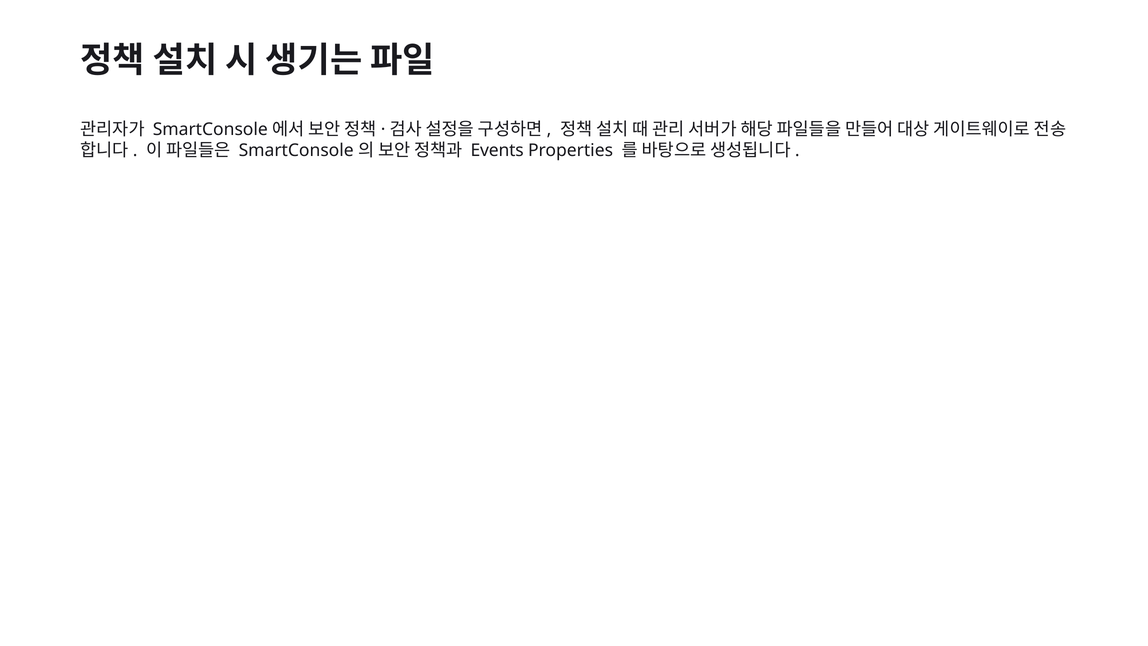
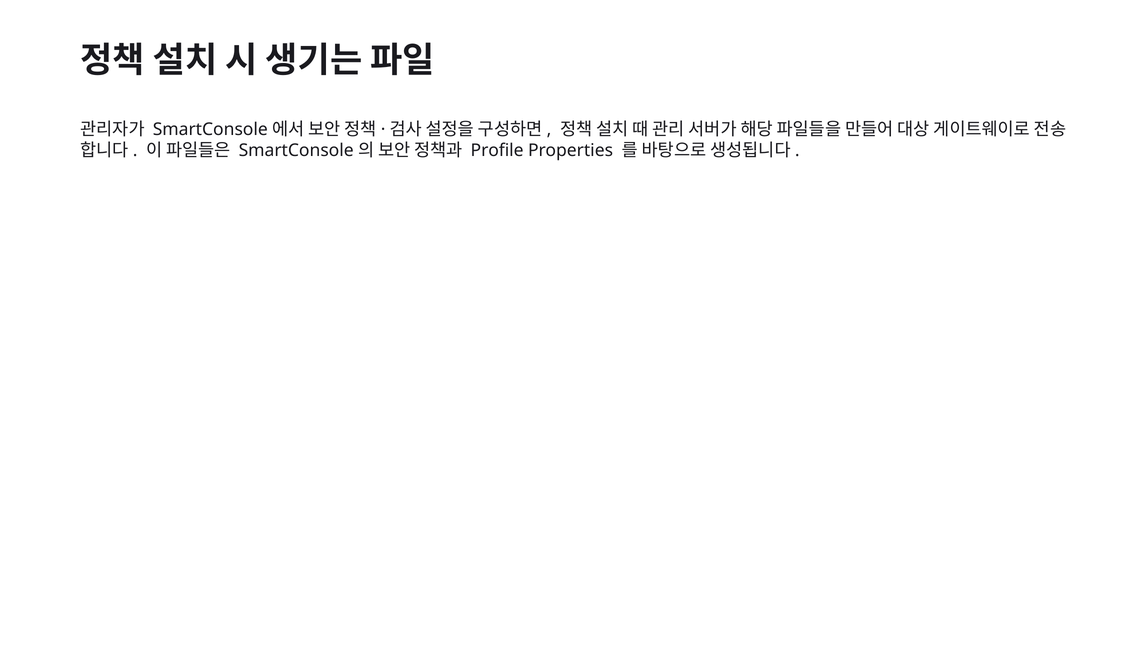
Events: Events -> Profile
